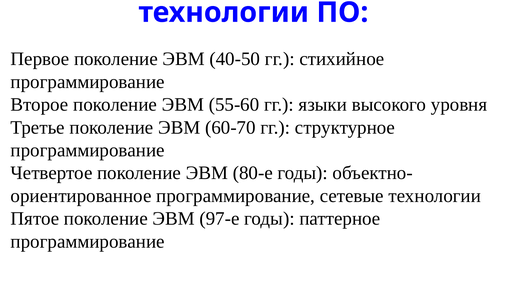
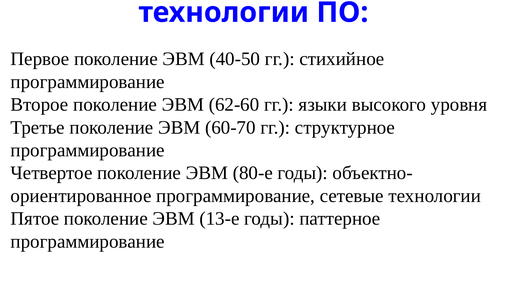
55-60: 55-60 -> 62-60
97-е: 97-е -> 13-е
